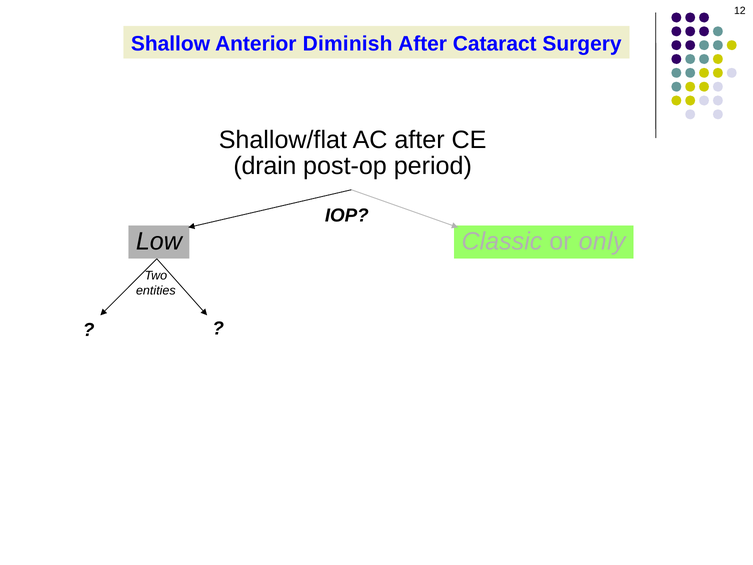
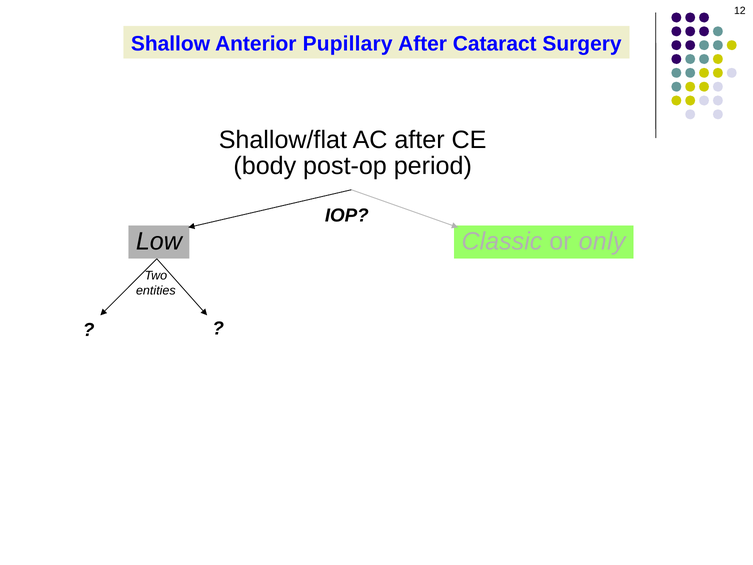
Diminish: Diminish -> Pupillary
drain: drain -> body
